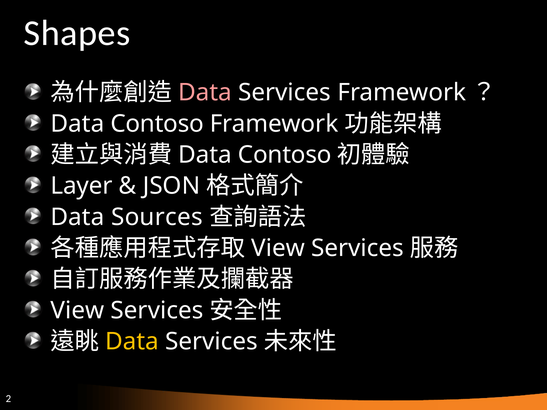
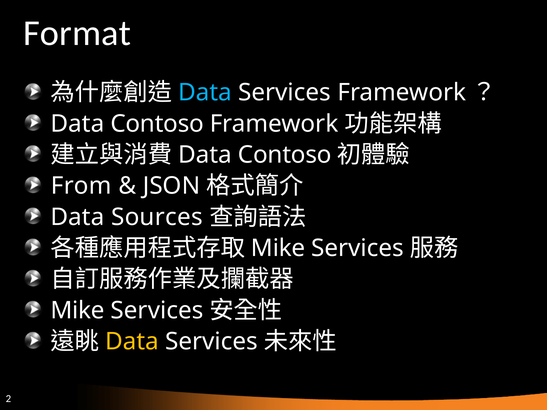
Shapes: Shapes -> Format
Data at (205, 93) colour: pink -> light blue
Layer: Layer -> From
View at (278, 248): View -> Mike
View at (77, 311): View -> Mike
